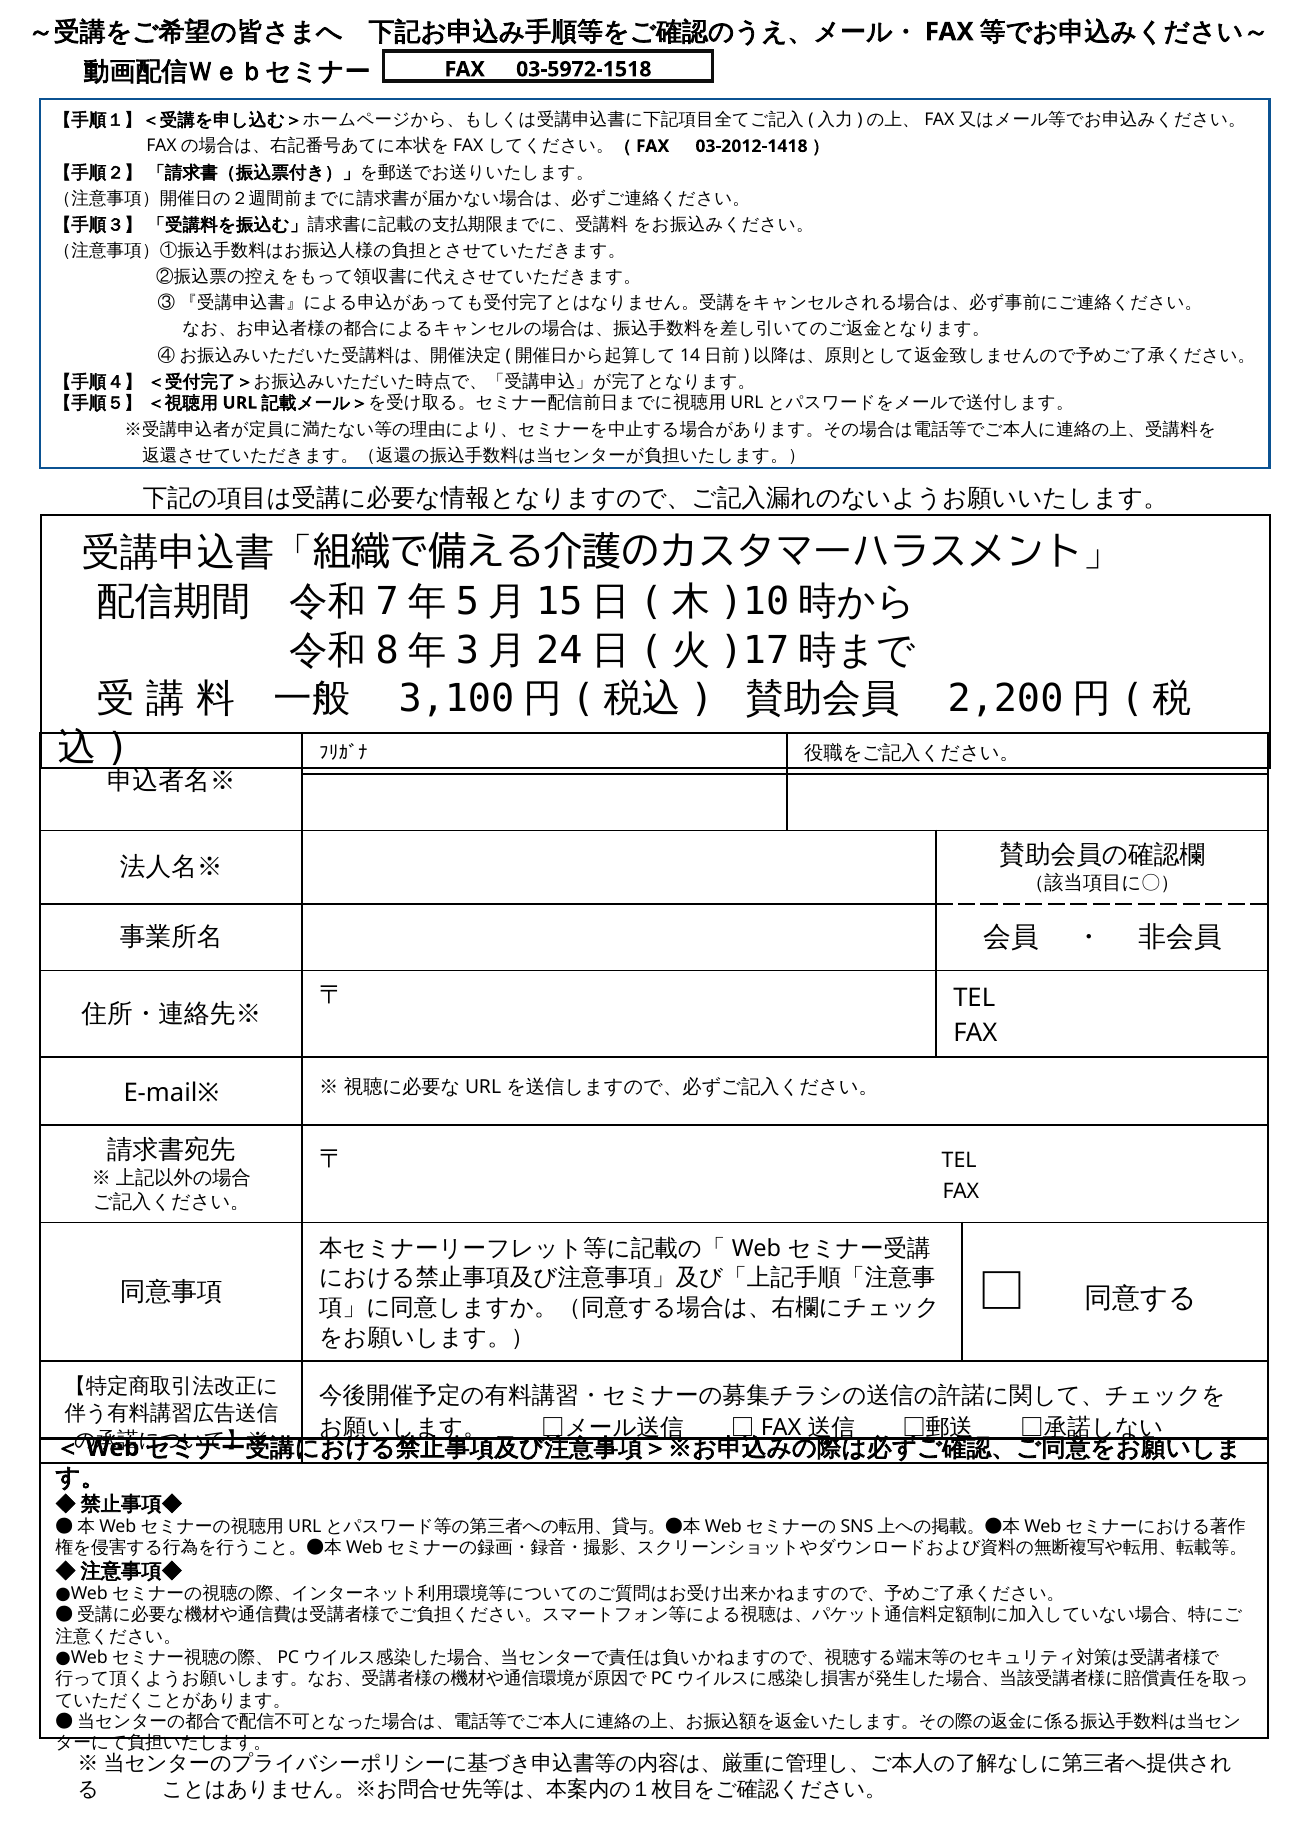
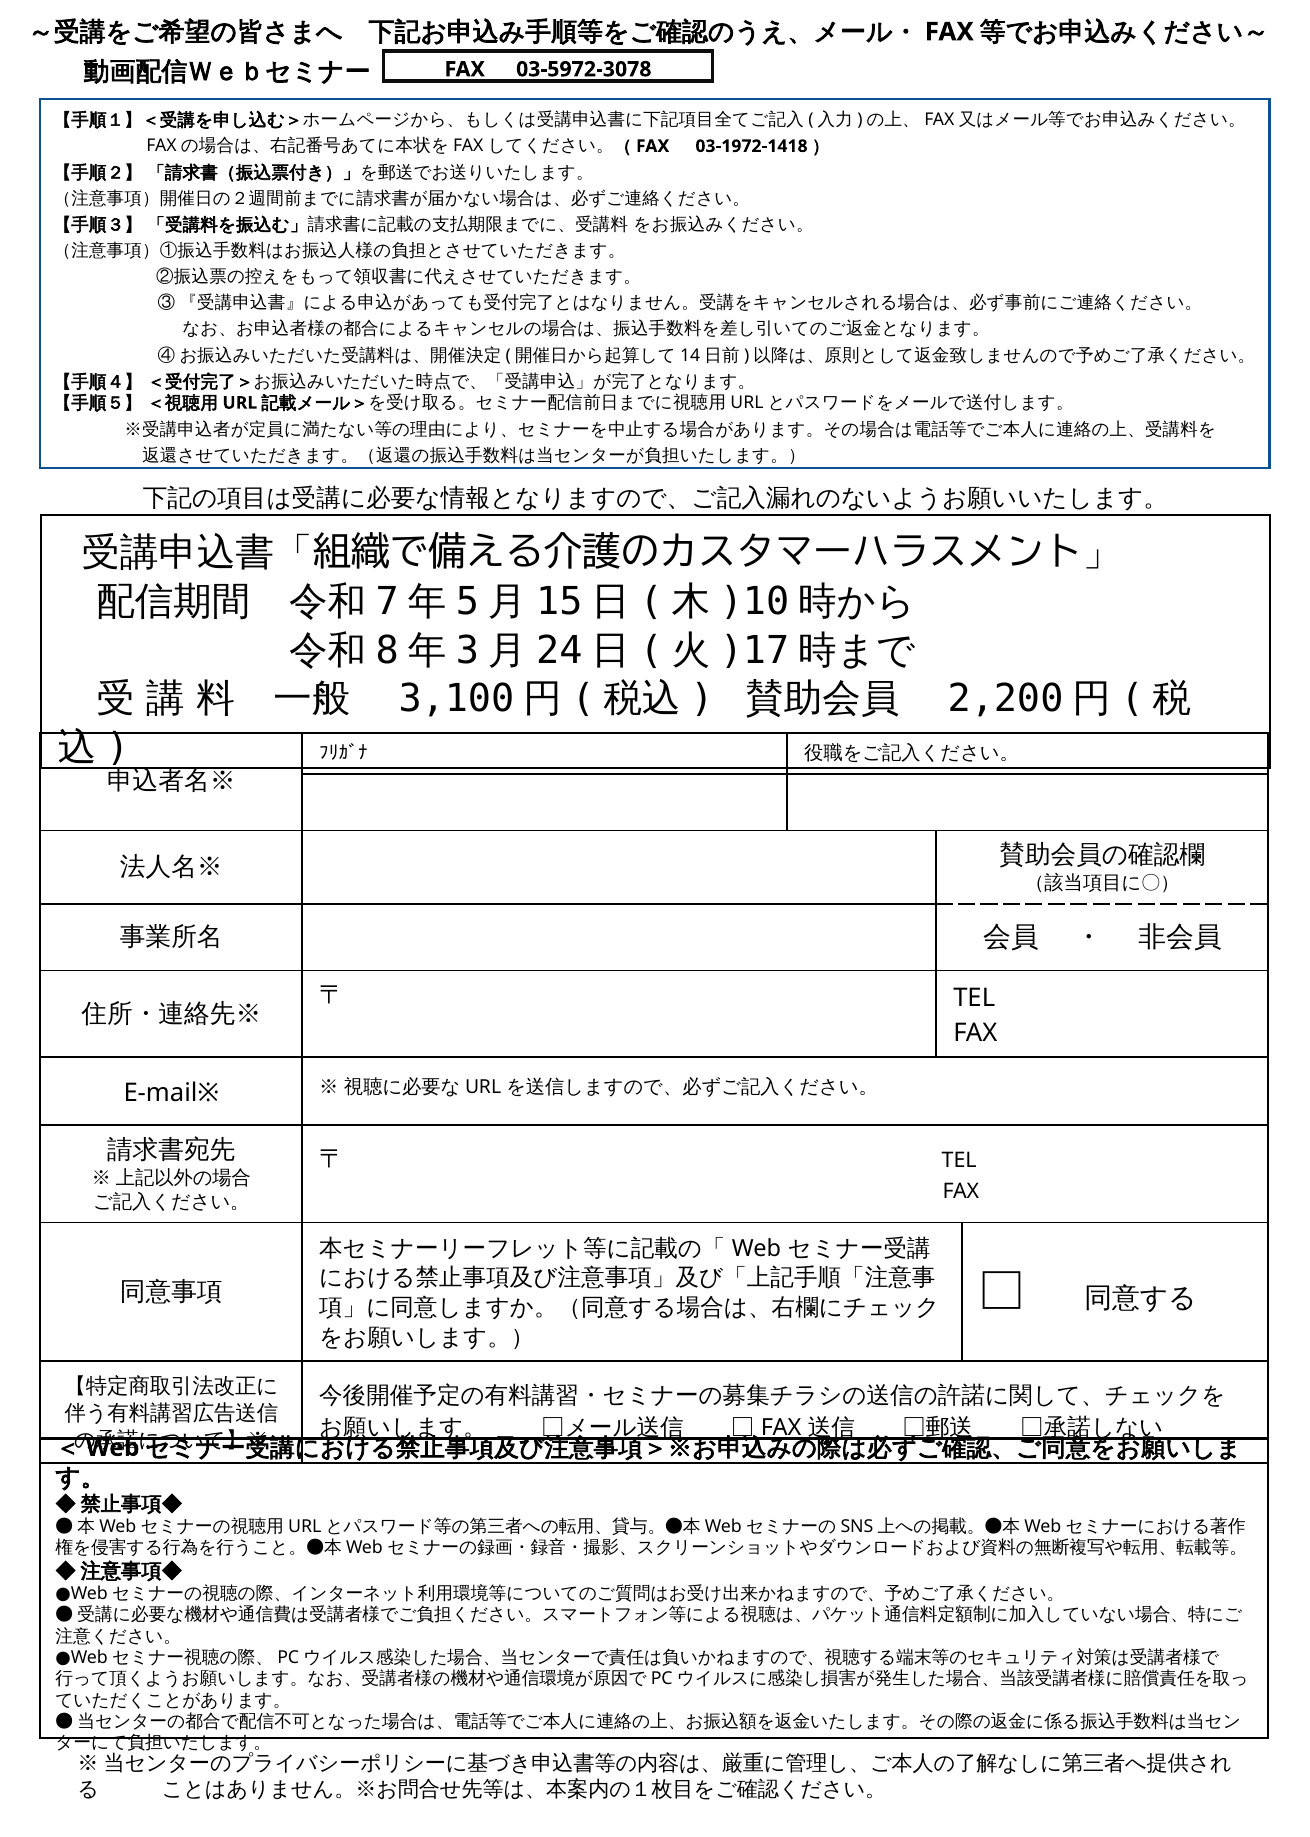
03-5972-1518: 03-5972-1518 -> 03-5972-3078
03-2012-1418: 03-2012-1418 -> 03-1972-1418
